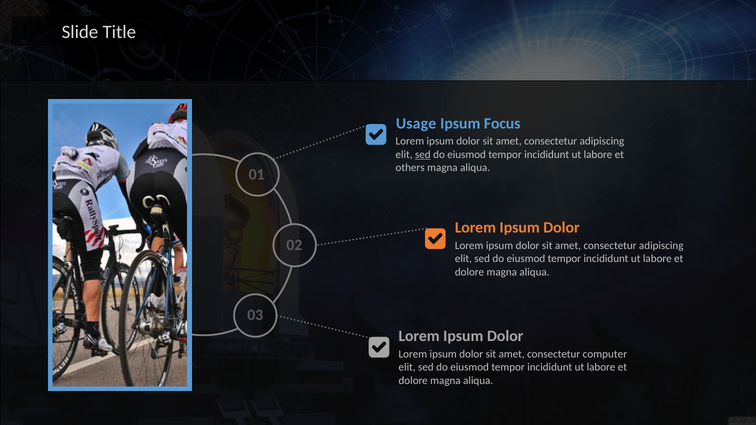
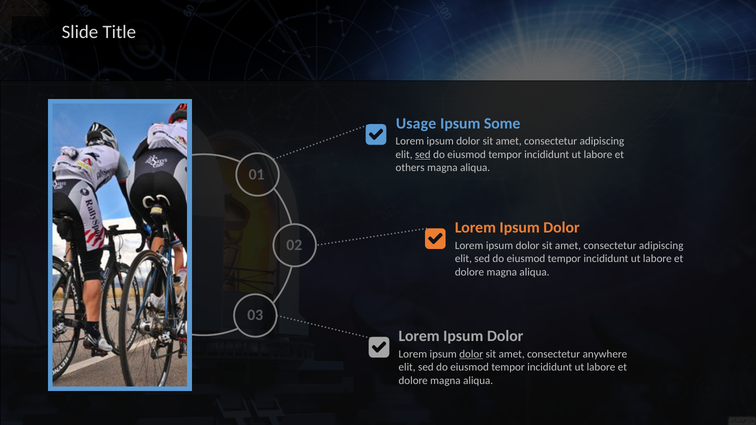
Focus: Focus -> Some
dolor at (471, 354) underline: none -> present
computer: computer -> anywhere
